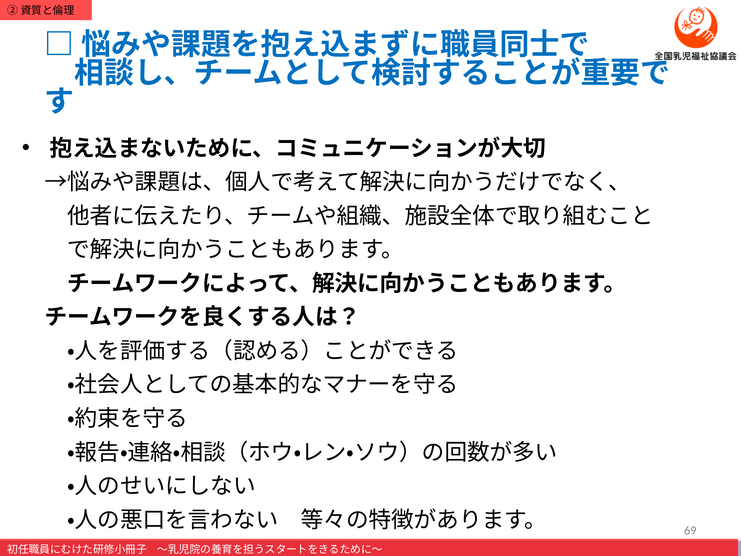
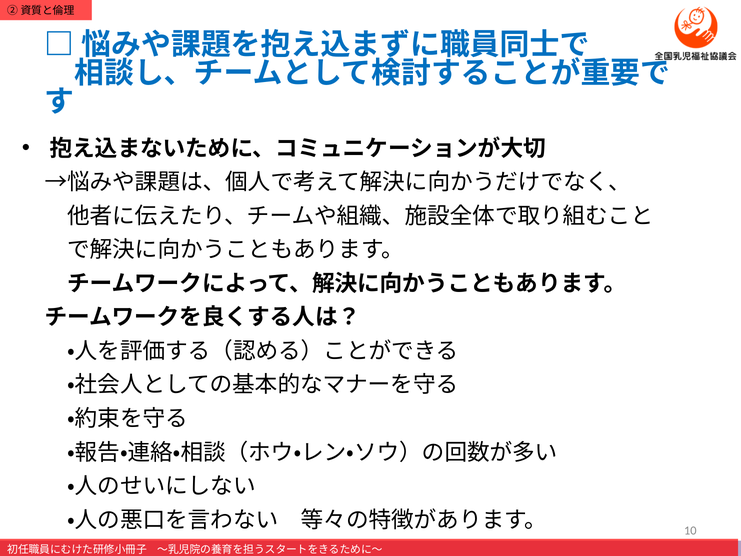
69: 69 -> 10
